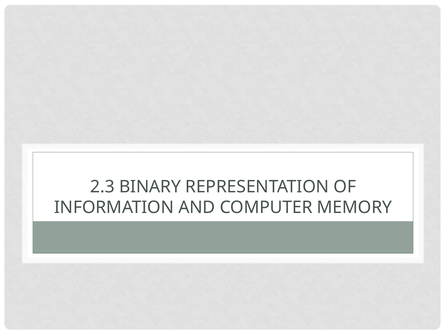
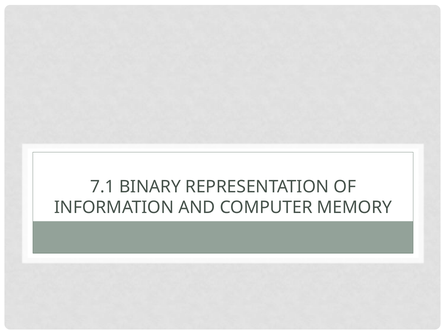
2.3: 2.3 -> 7.1
